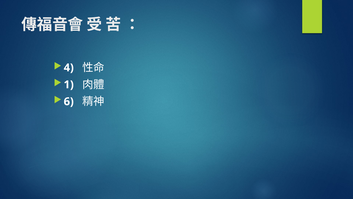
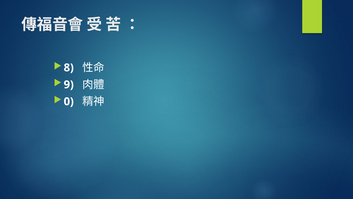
4: 4 -> 8
1: 1 -> 9
6: 6 -> 0
